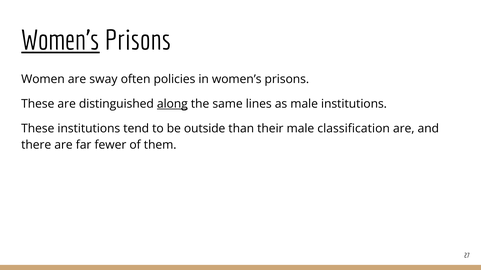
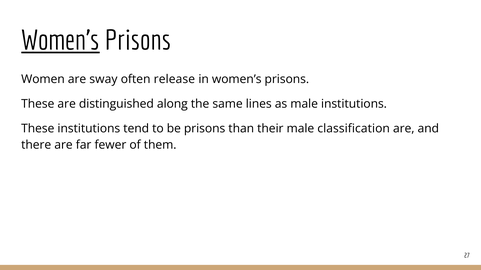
policies: policies -> release
along underline: present -> none
be outside: outside -> prisons
